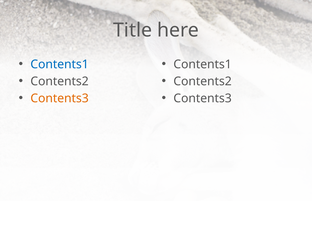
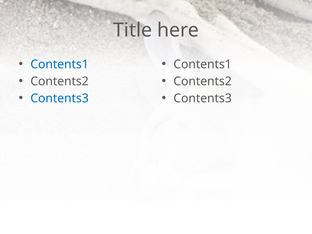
Contents3 at (60, 98) colour: orange -> blue
